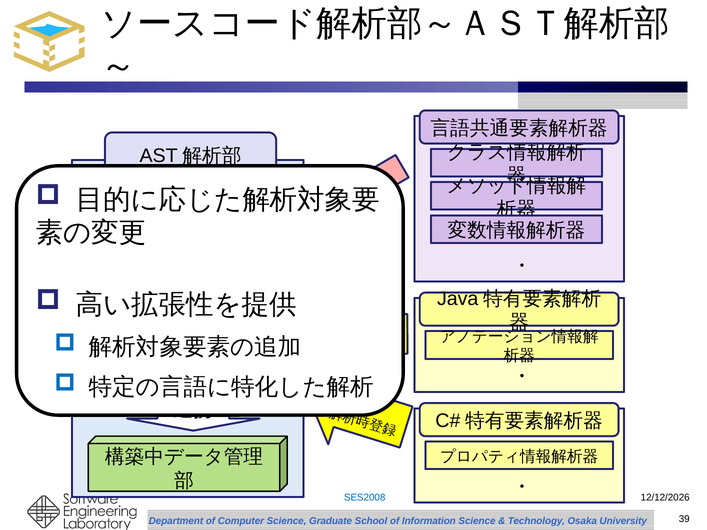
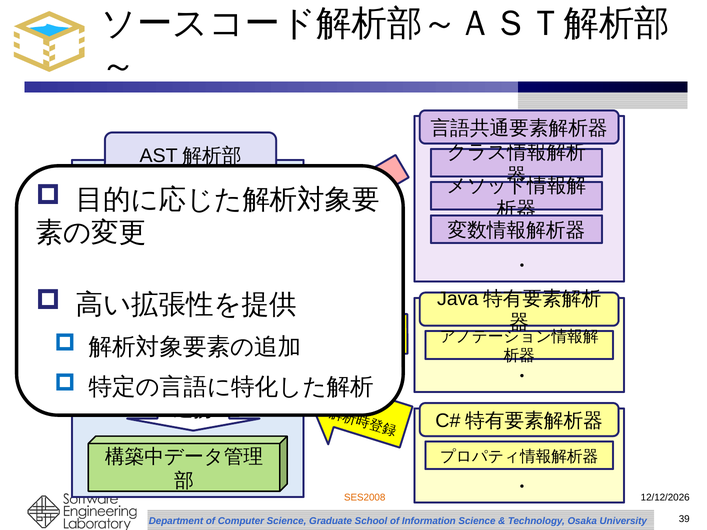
SES2008 colour: blue -> orange
